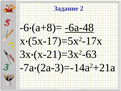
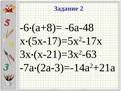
-6a-48 underline: present -> none
